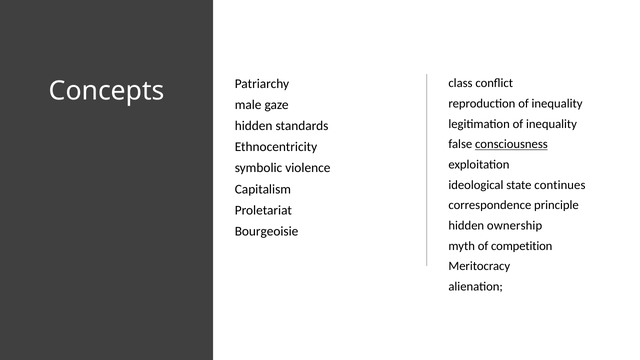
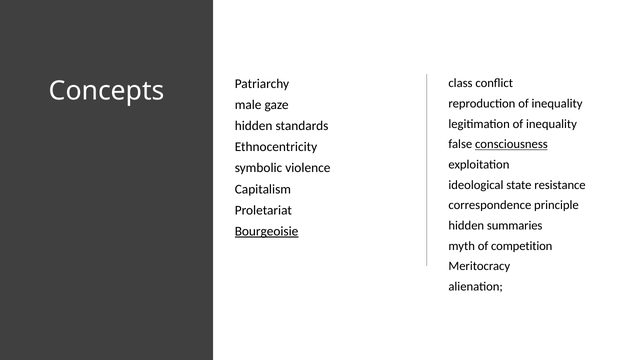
continues: continues -> resistance
ownership: ownership -> summaries
Bourgeoisie underline: none -> present
